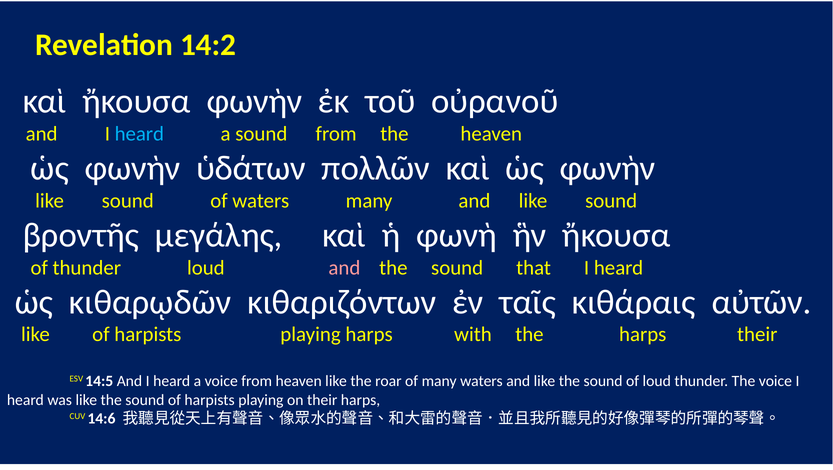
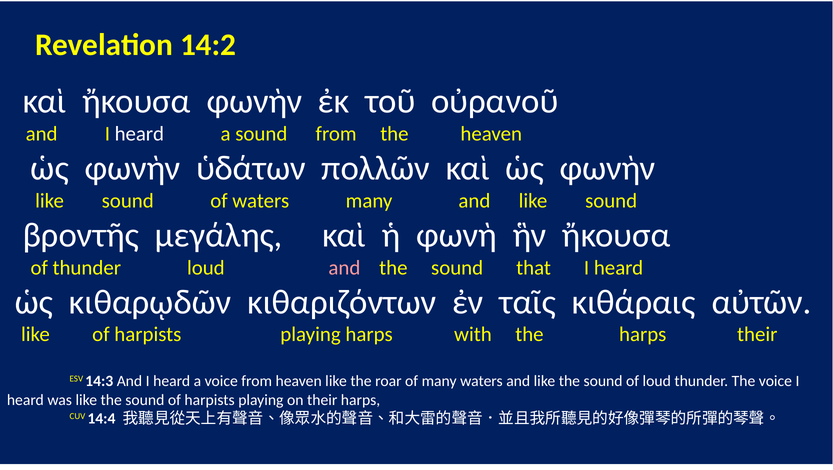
heard at (139, 134) colour: light blue -> white
14:5: 14:5 -> 14:3
14:6: 14:6 -> 14:4
